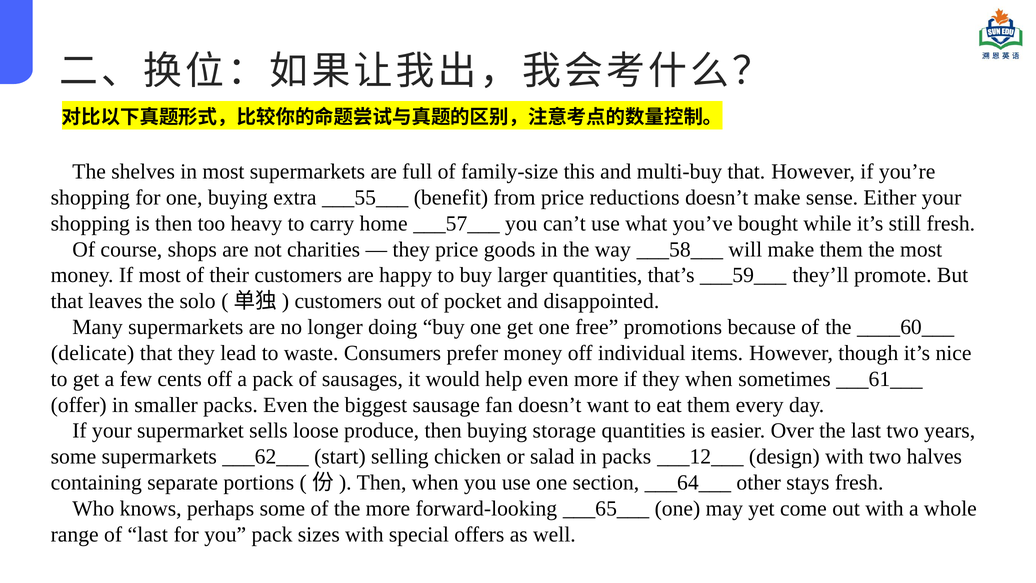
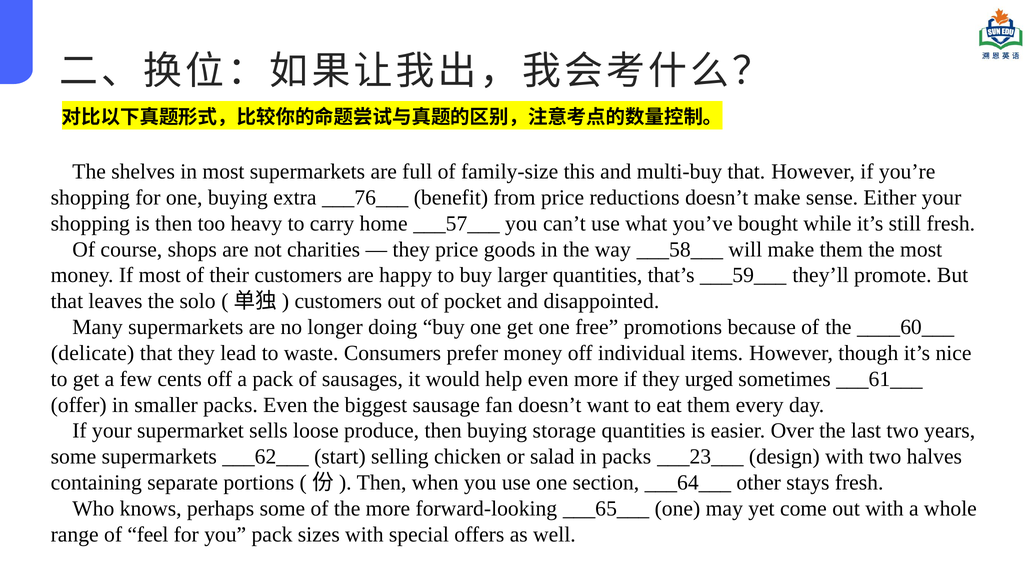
___55___: ___55___ -> ___76___
they when: when -> urged
___12___: ___12___ -> ___23___
of last: last -> feel
